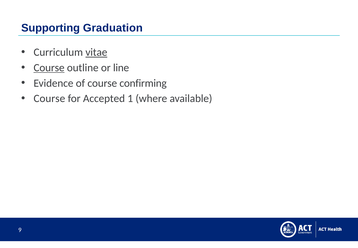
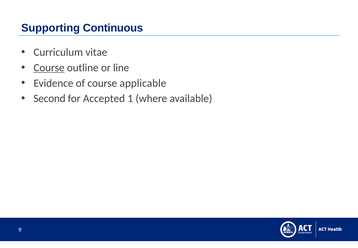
Graduation: Graduation -> Continuous
vitae underline: present -> none
confirming: confirming -> applicable
Course at (49, 99): Course -> Second
